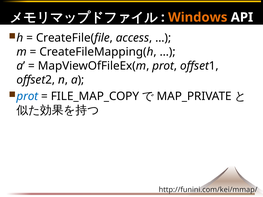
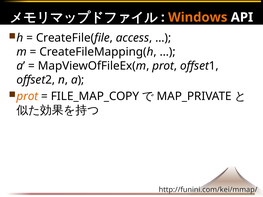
prot at (27, 96) colour: blue -> orange
